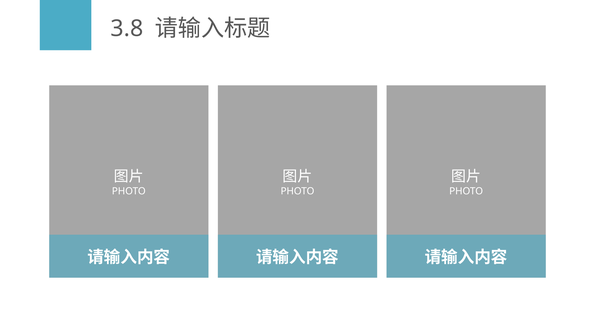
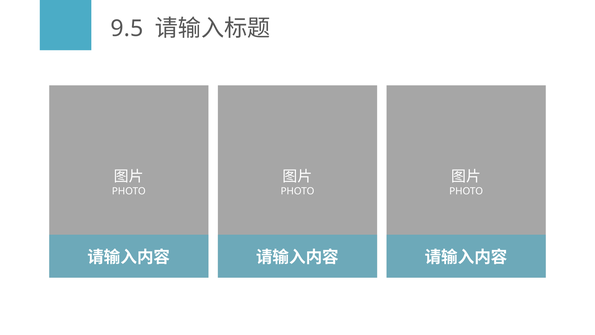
3.8: 3.8 -> 9.5
